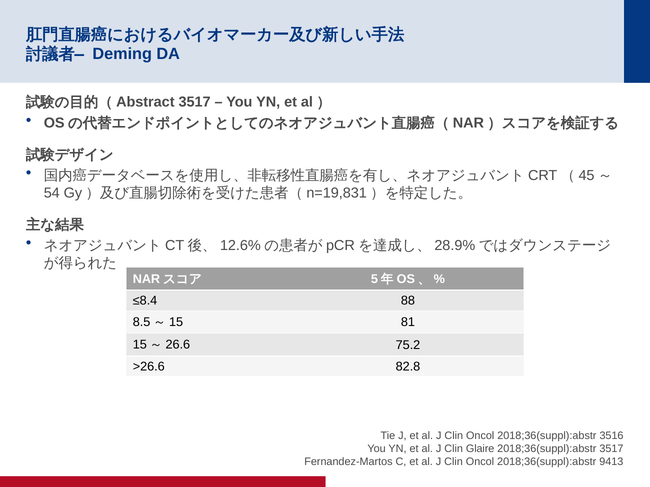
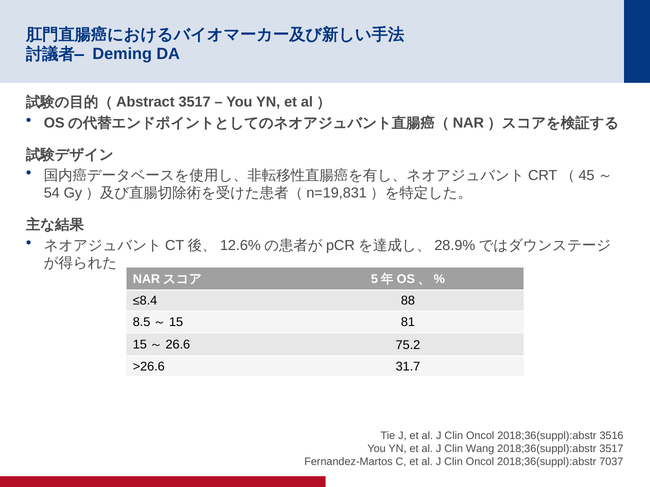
82.8: 82.8 -> 31.7
Glaire: Glaire -> Wang
9413: 9413 -> 7037
